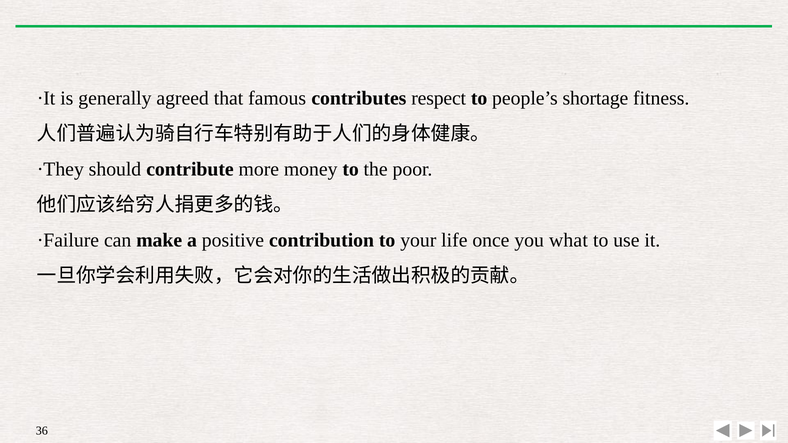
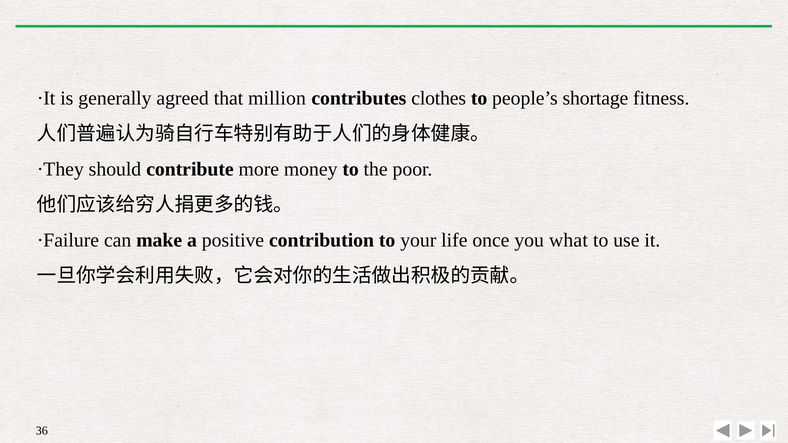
famous: famous -> million
respect: respect -> clothes
